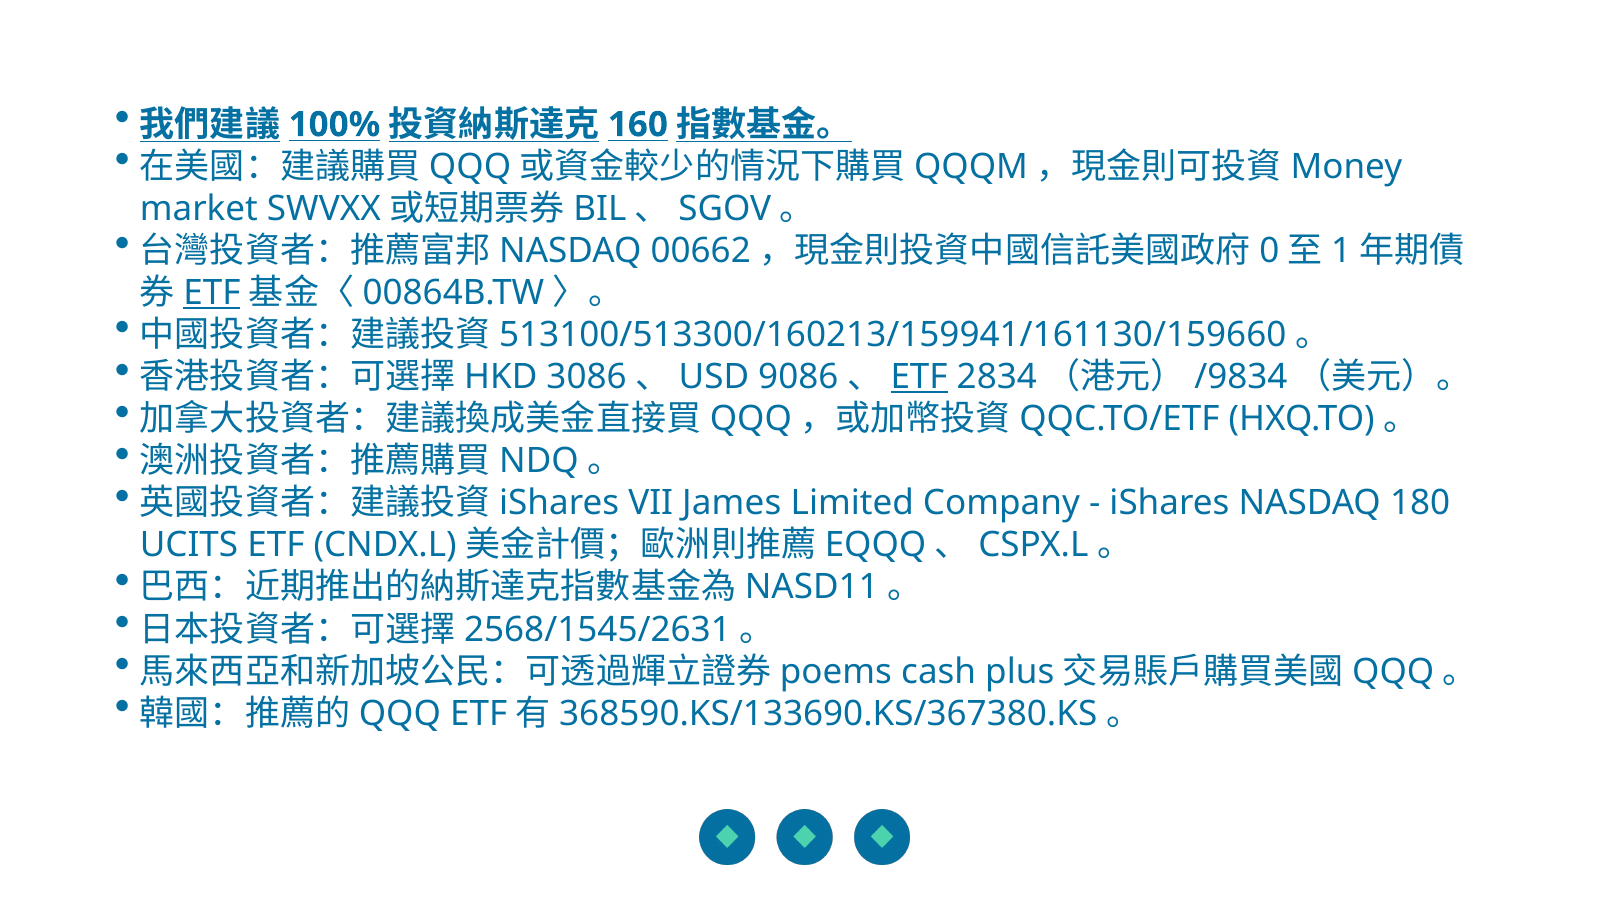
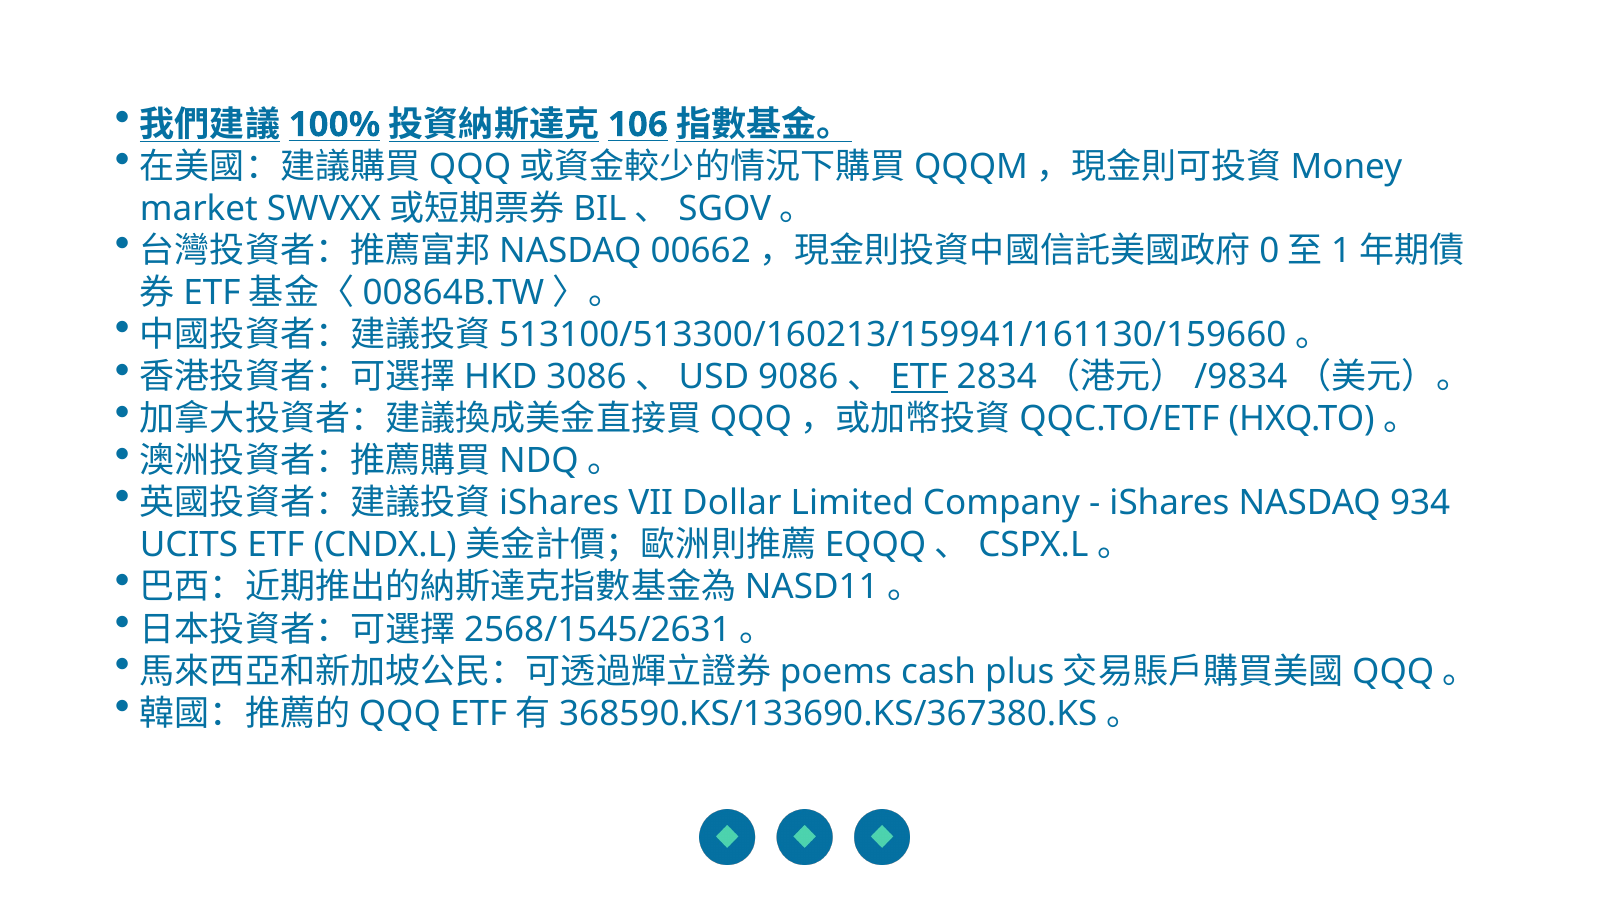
160: 160 -> 106
ETF at (212, 293) underline: present -> none
James: James -> Dollar
180: 180 -> 934
